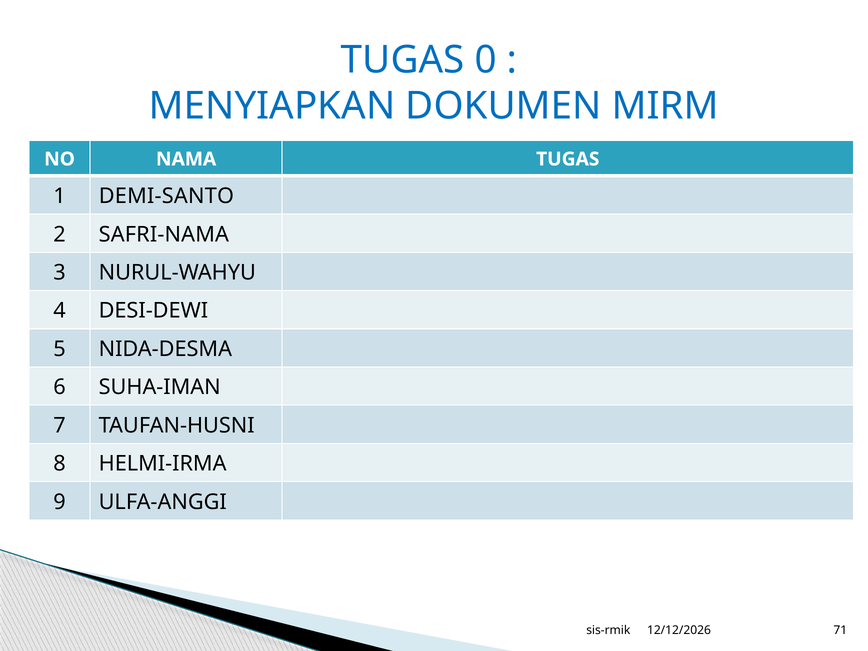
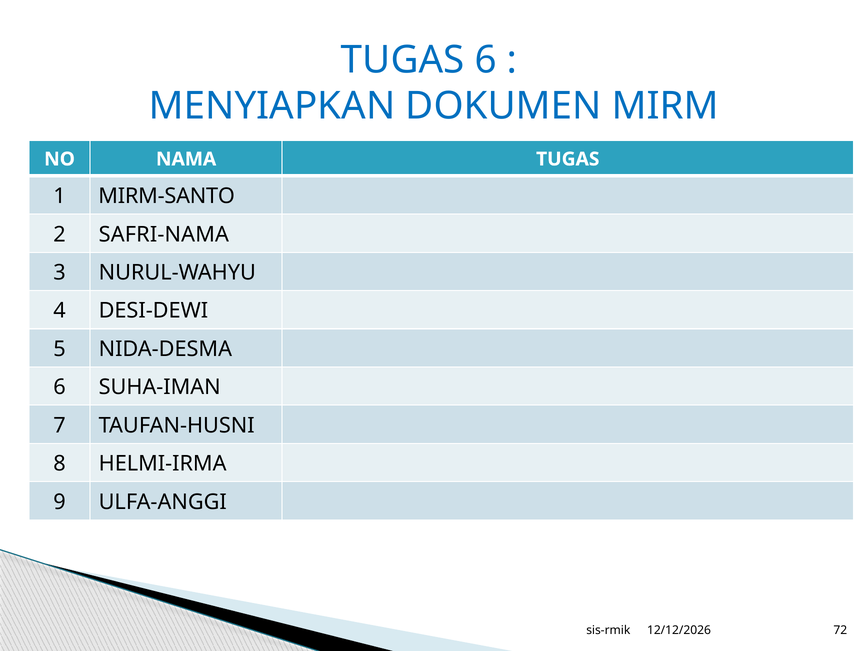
TUGAS 0: 0 -> 6
DEMI-SANTO: DEMI-SANTO -> MIRM-SANTO
71: 71 -> 72
